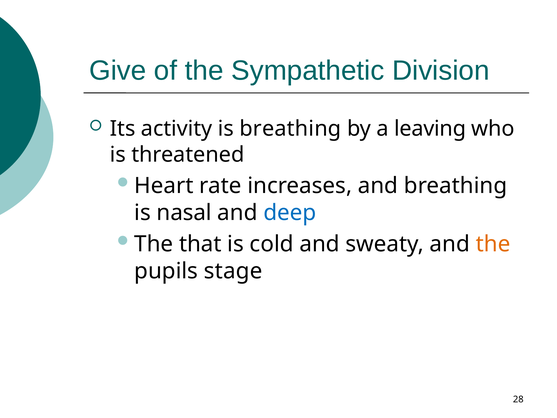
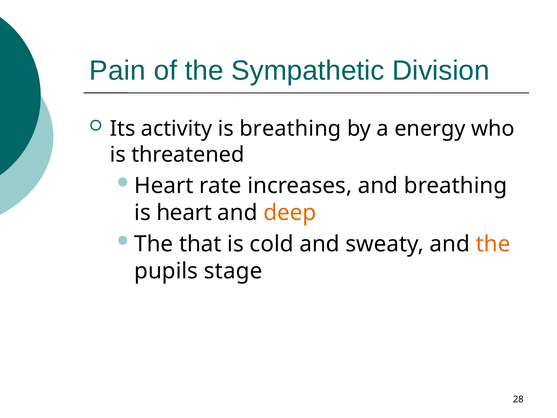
Give: Give -> Pain
leaving: leaving -> energy
is nasal: nasal -> heart
deep colour: blue -> orange
